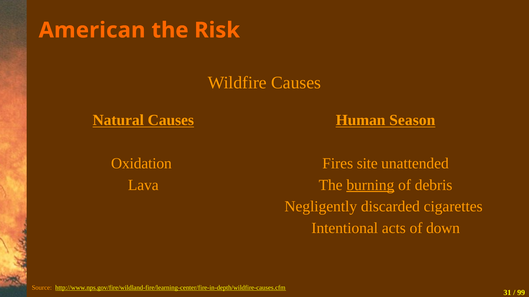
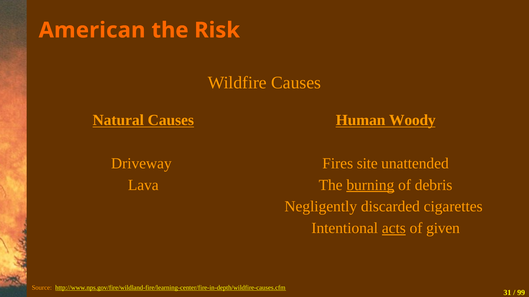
Season: Season -> Woody
Oxidation: Oxidation -> Driveway
acts underline: none -> present
down: down -> given
